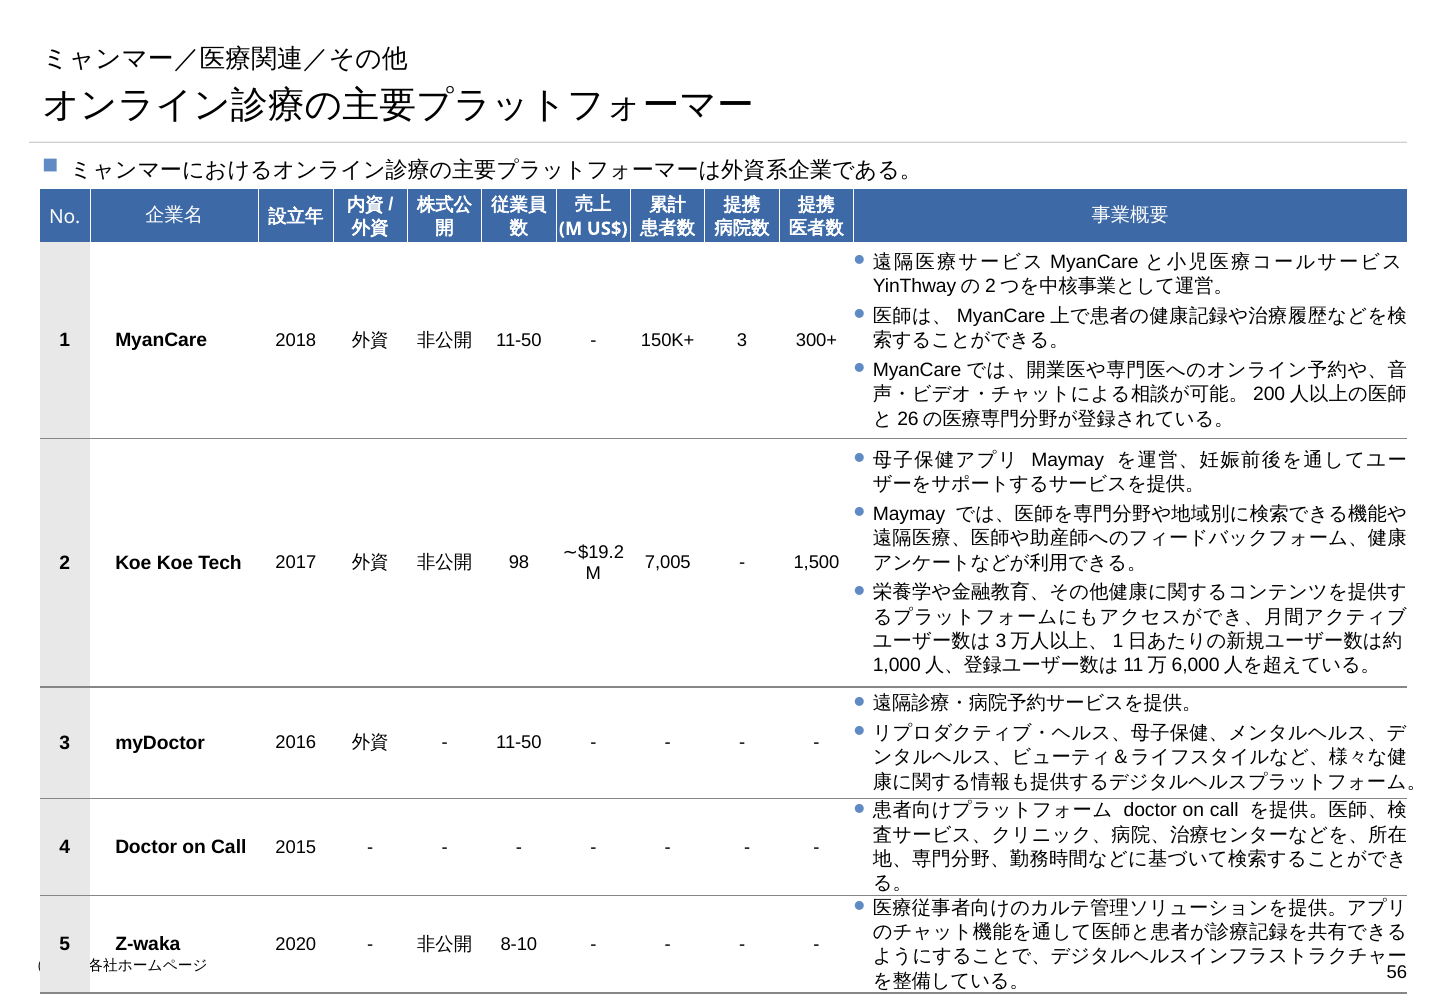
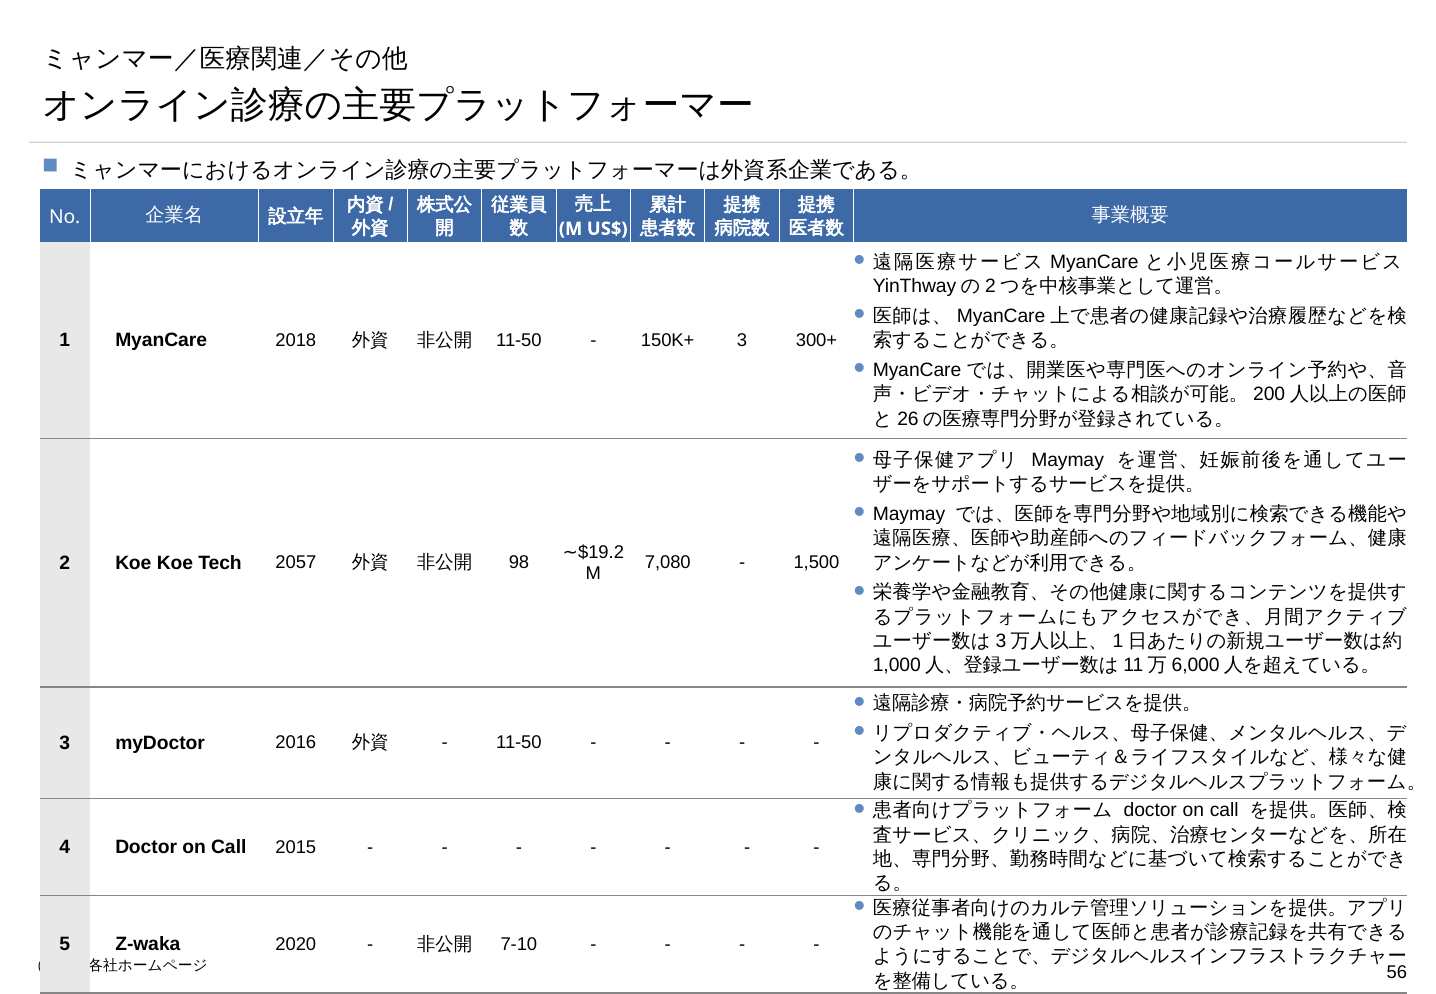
2017: 2017 -> 2057
7,005: 7,005 -> 7,080
8-10: 8-10 -> 7-10
